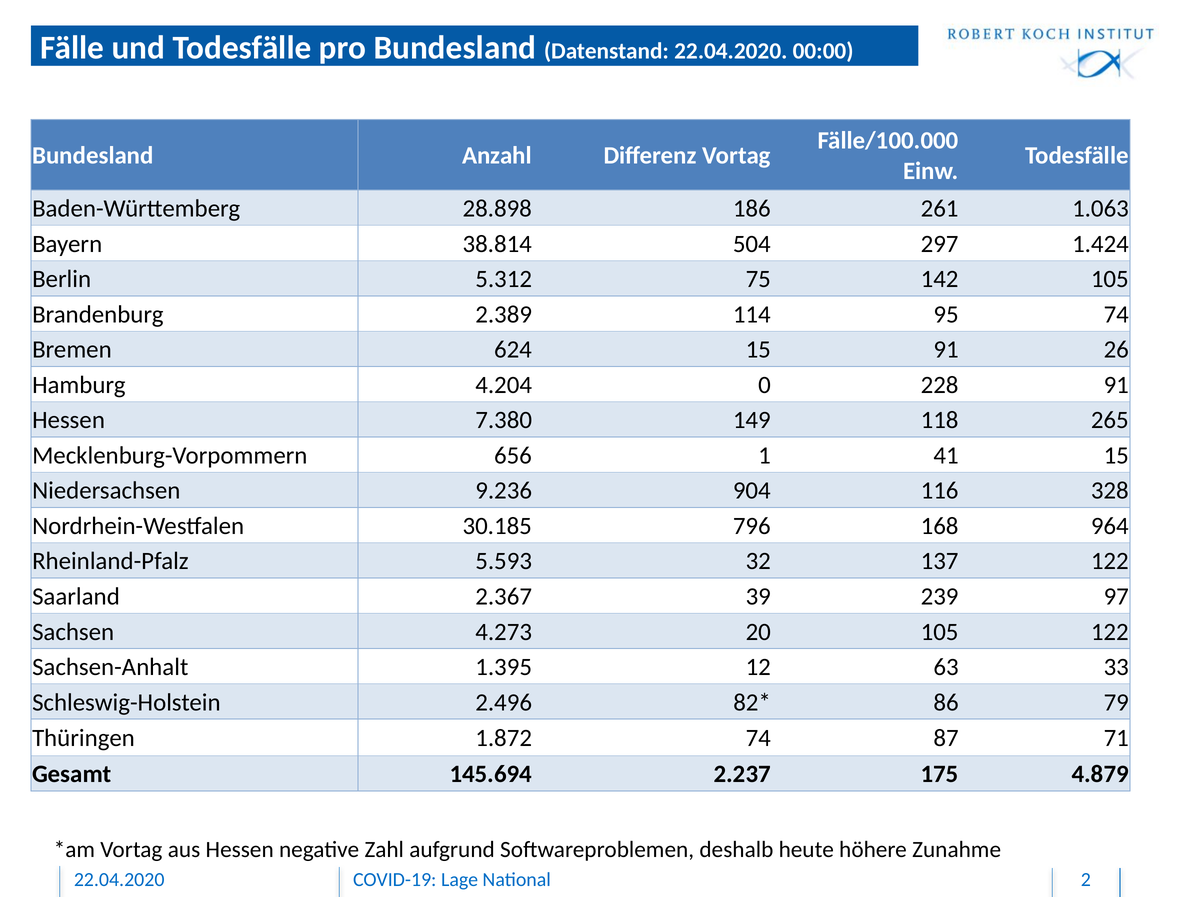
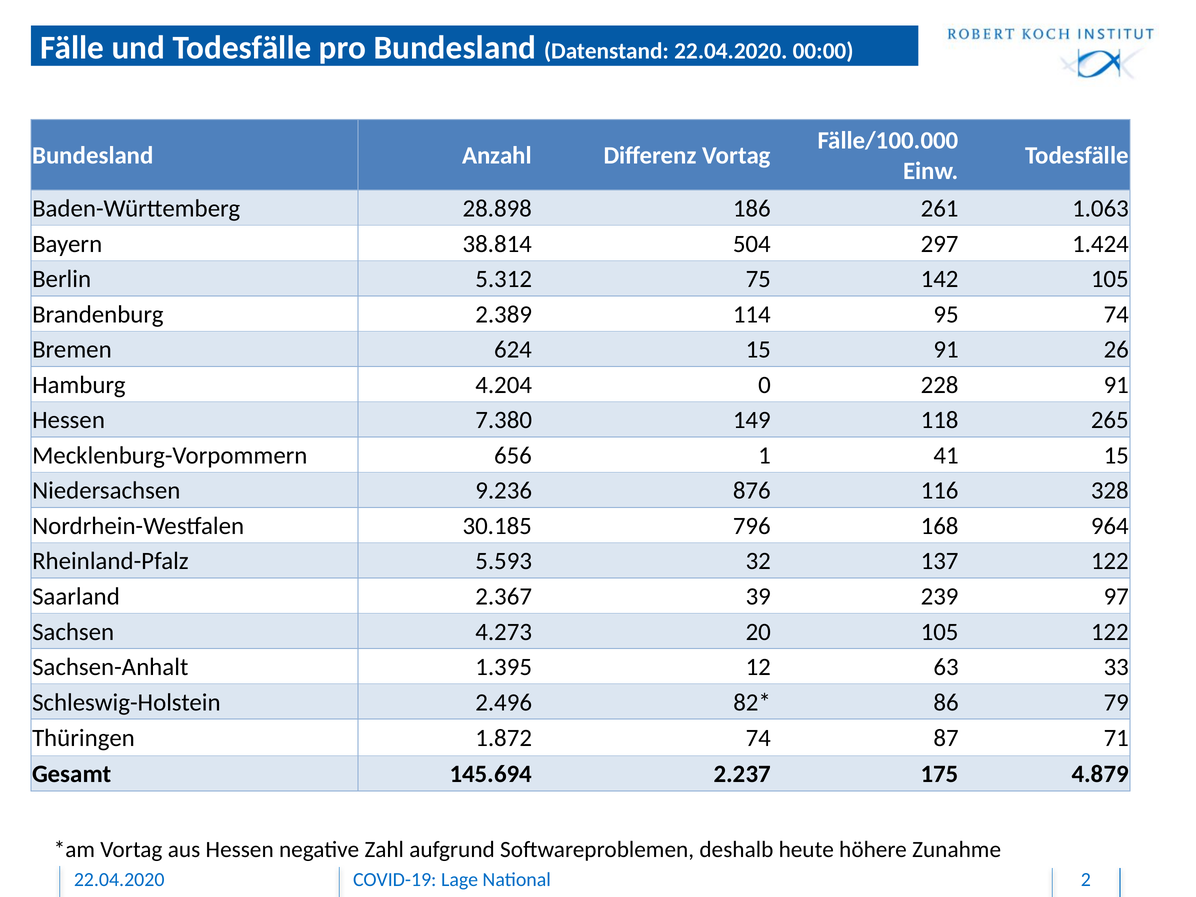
904: 904 -> 876
